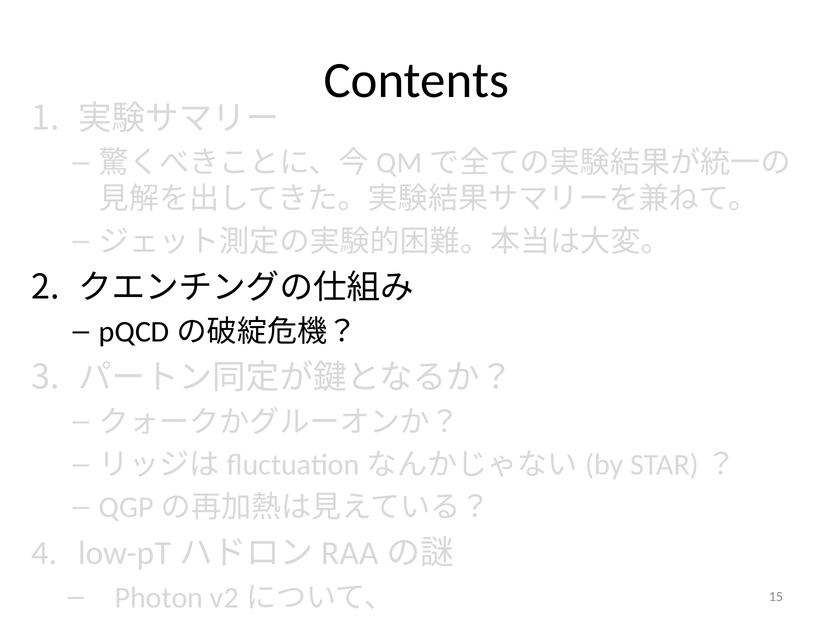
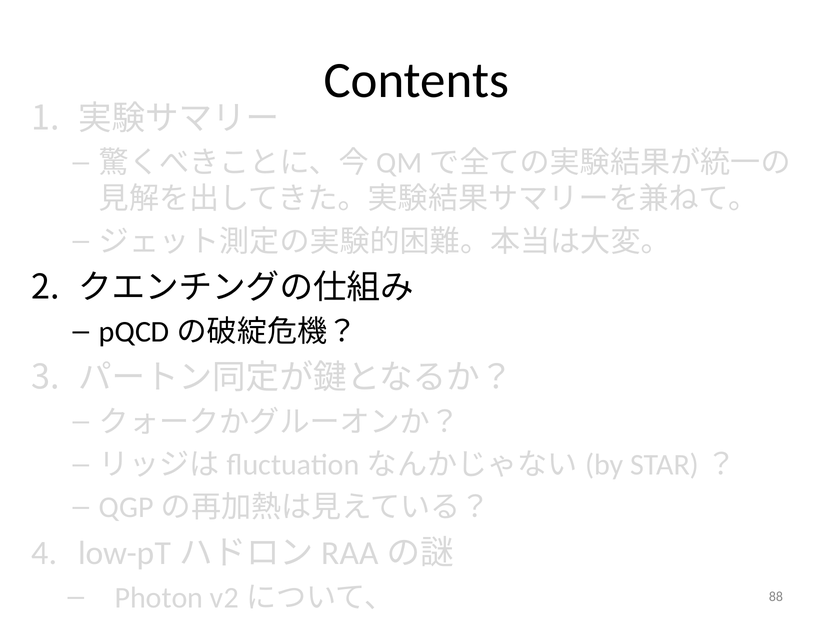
15: 15 -> 88
